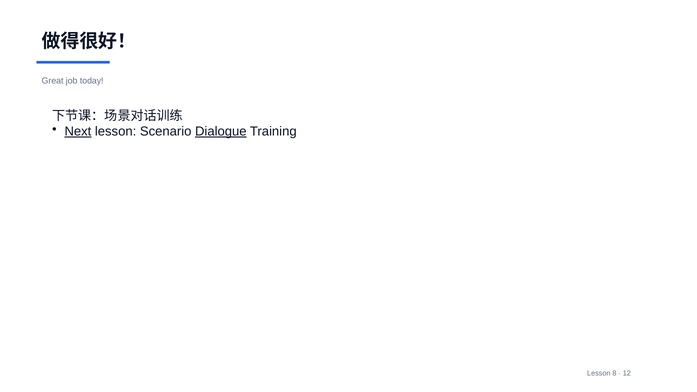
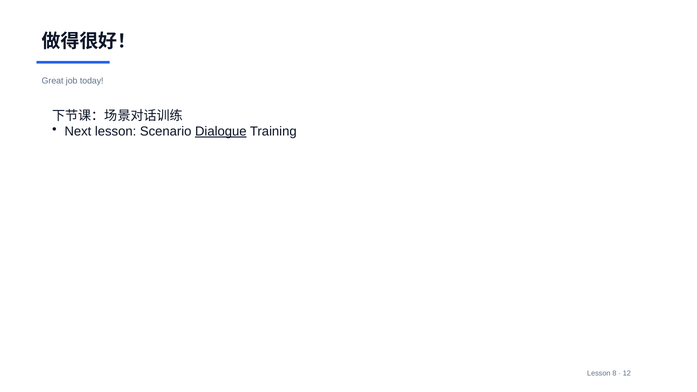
Next underline: present -> none
